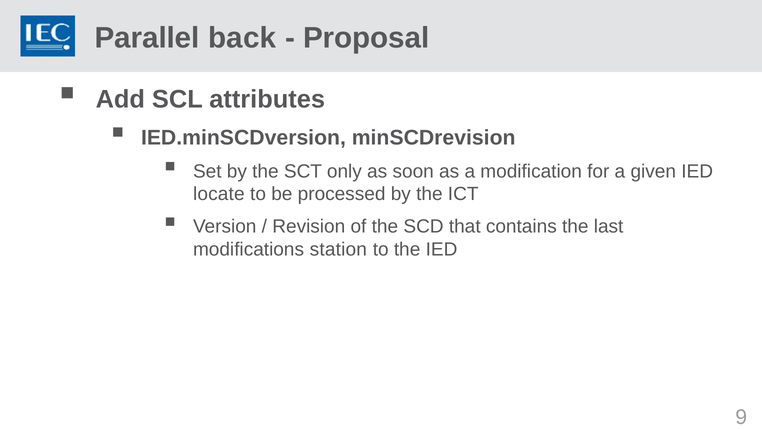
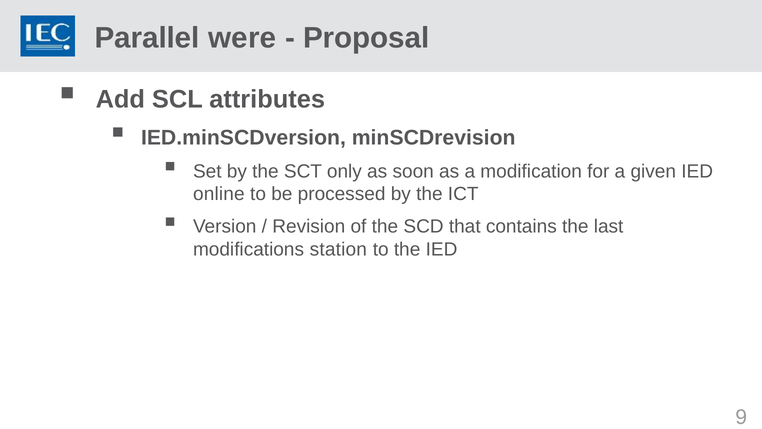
back: back -> were
locate: locate -> online
